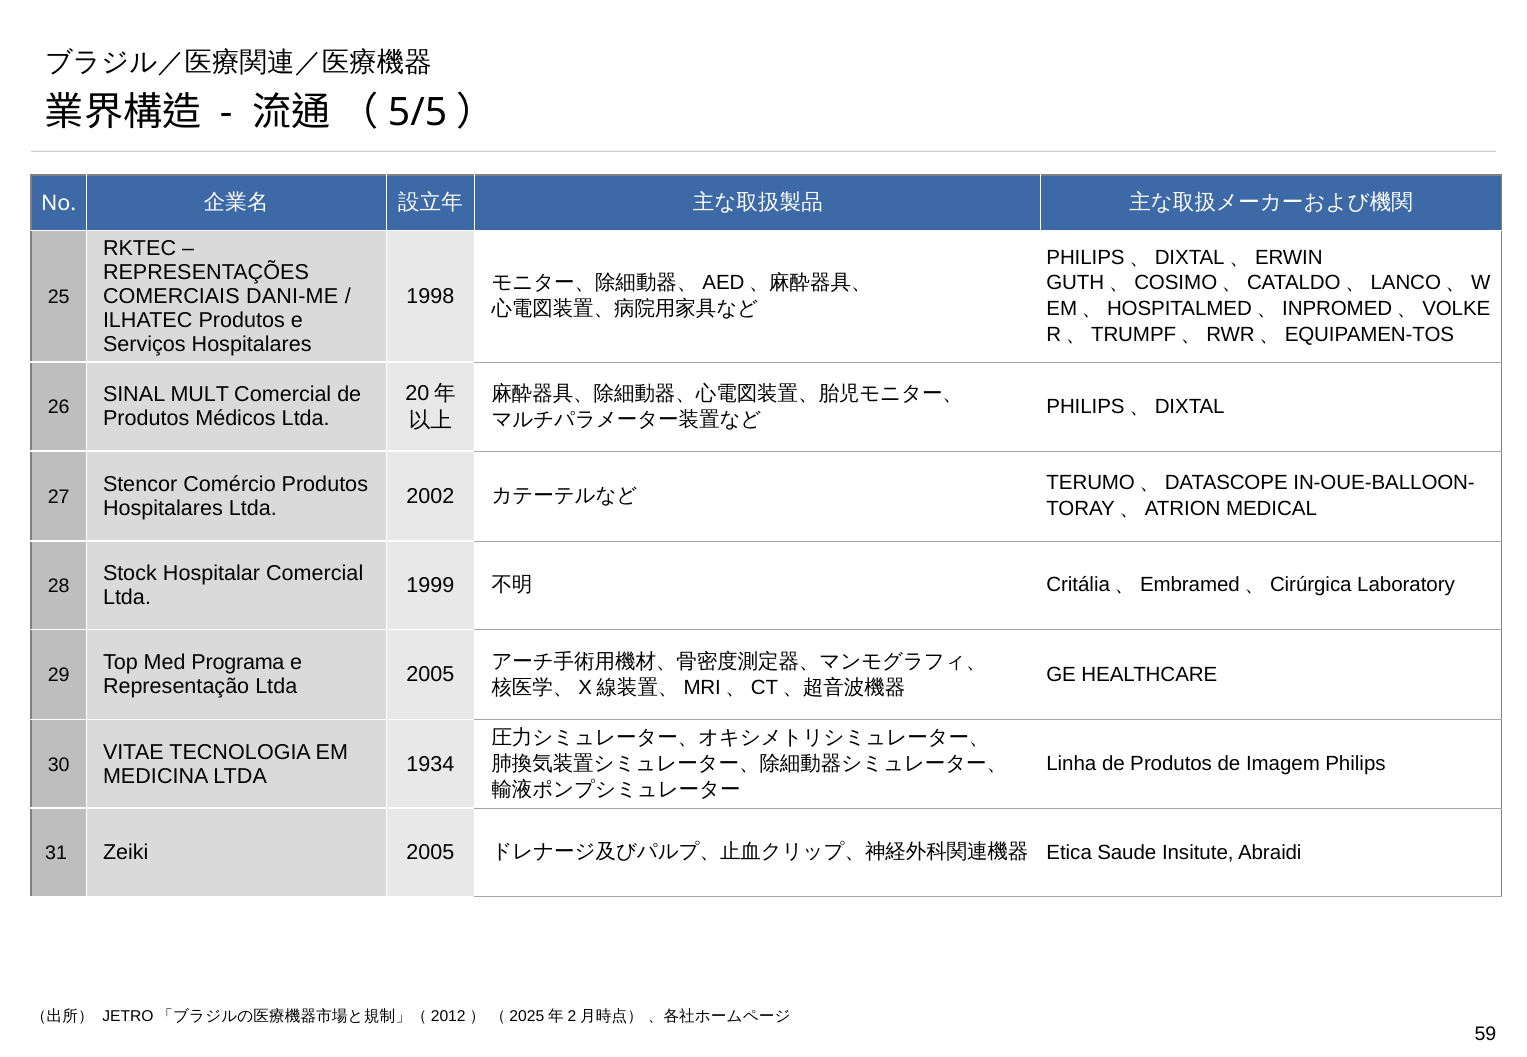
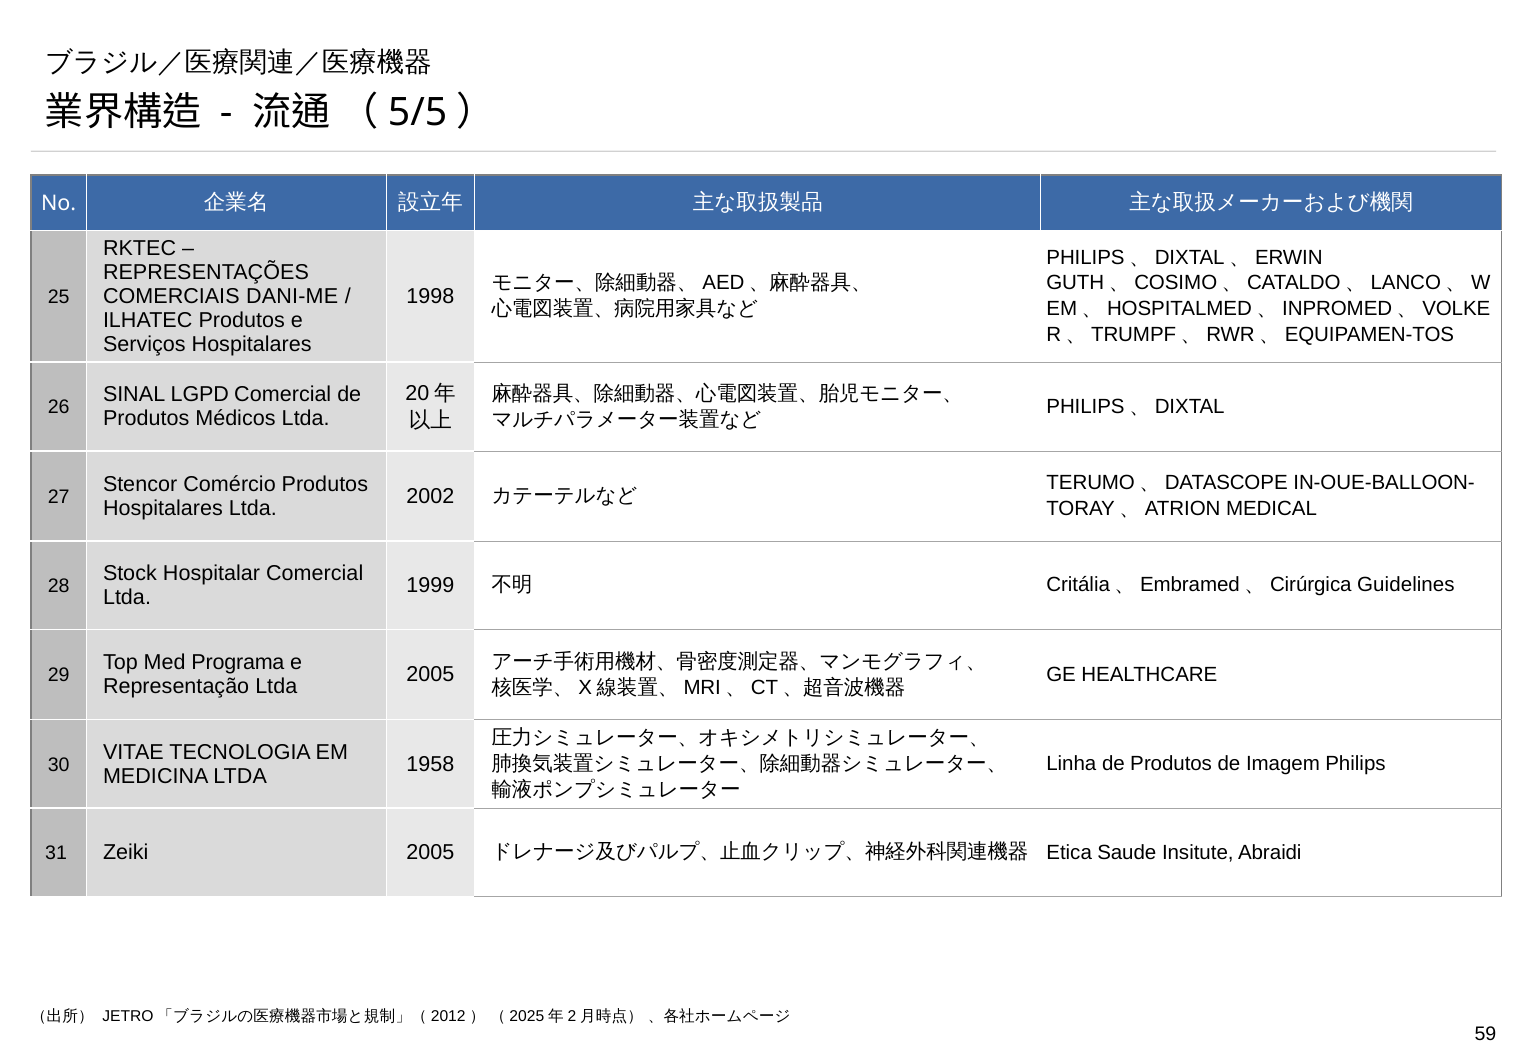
MULT: MULT -> LGPD
Laboratory: Laboratory -> Guidelines
1934: 1934 -> 1958
